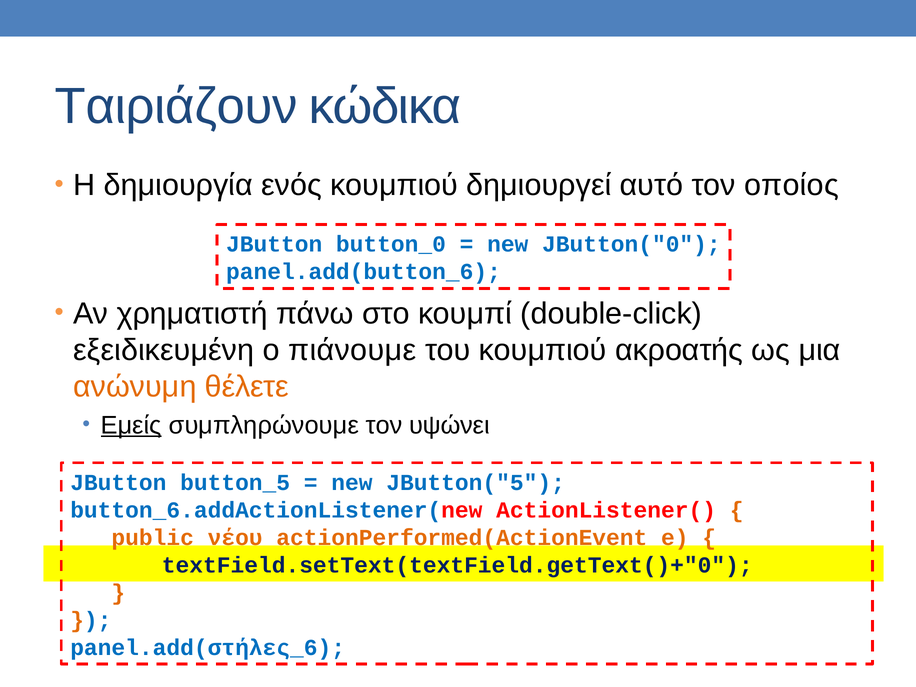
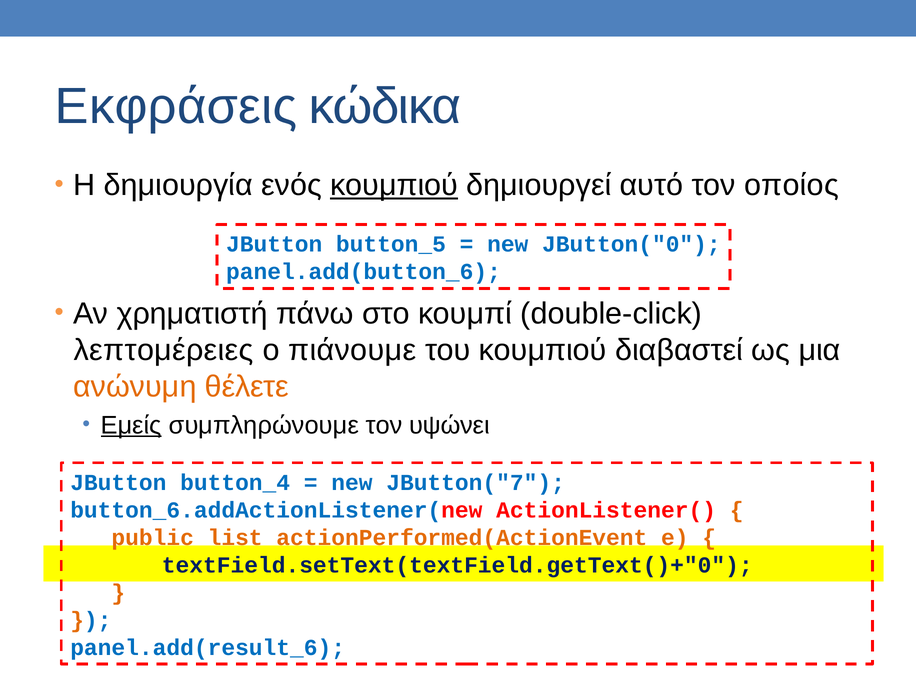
Ταιριάζουν: Ταιριάζουν -> Εκφράσεις
κουμπιού at (394, 185) underline: none -> present
button_0: button_0 -> button_5
εξειδικευμένη: εξειδικευμένη -> λεπτομέρειες
ακροατής: ακροατής -> διαβαστεί
button_5: button_5 -> button_4
JButton("5: JButton("5 -> JButton("7
νέου: νέου -> list
panel.add(στήλες_6: panel.add(στήλες_6 -> panel.add(result_6
